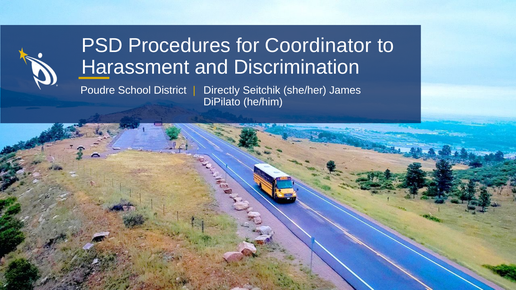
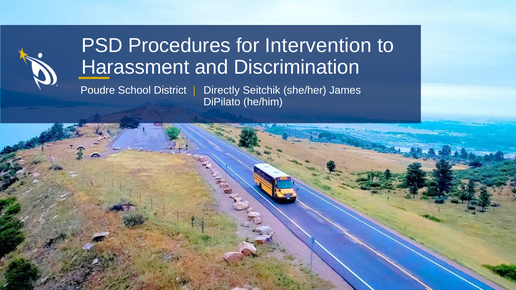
Coordinator: Coordinator -> Intervention
